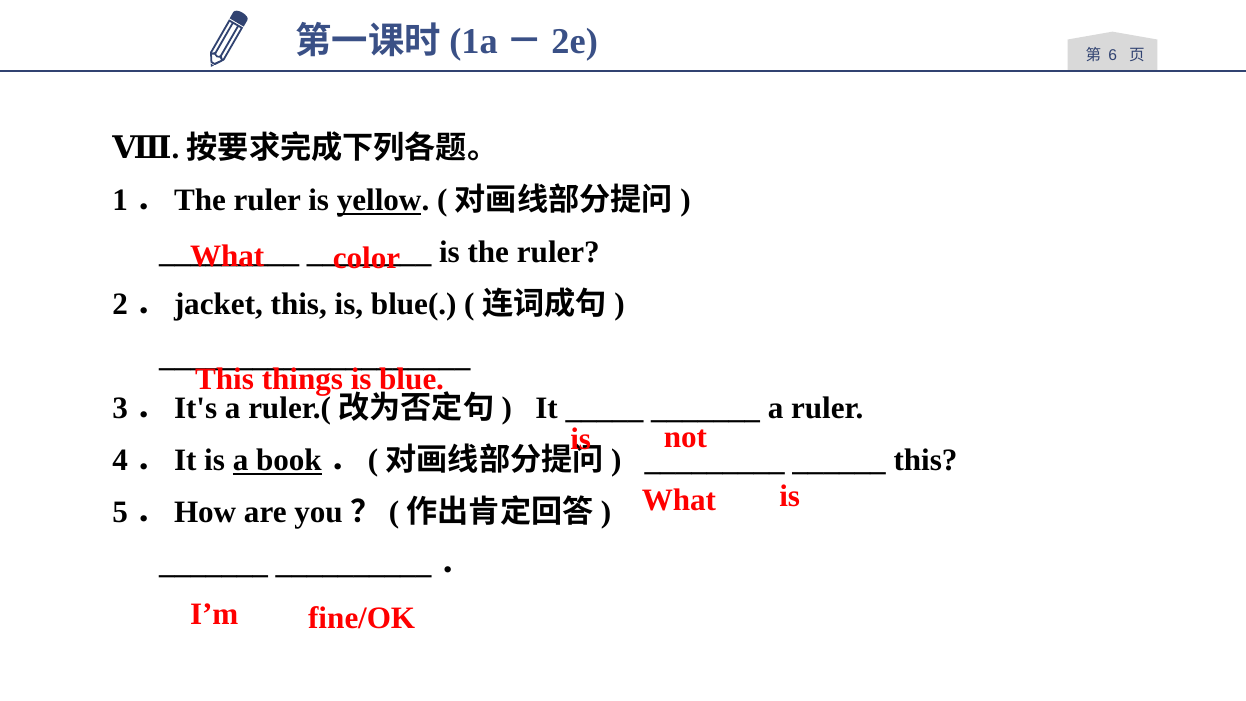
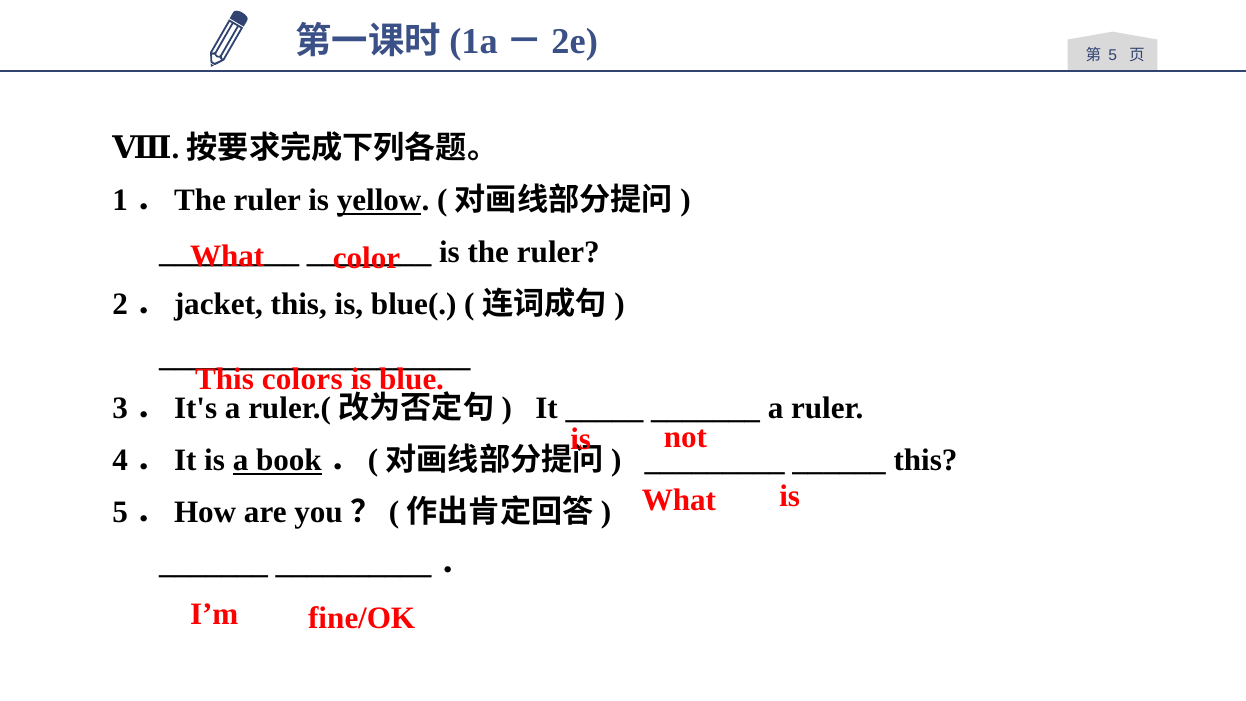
6: 6 -> 5
things: things -> colors
